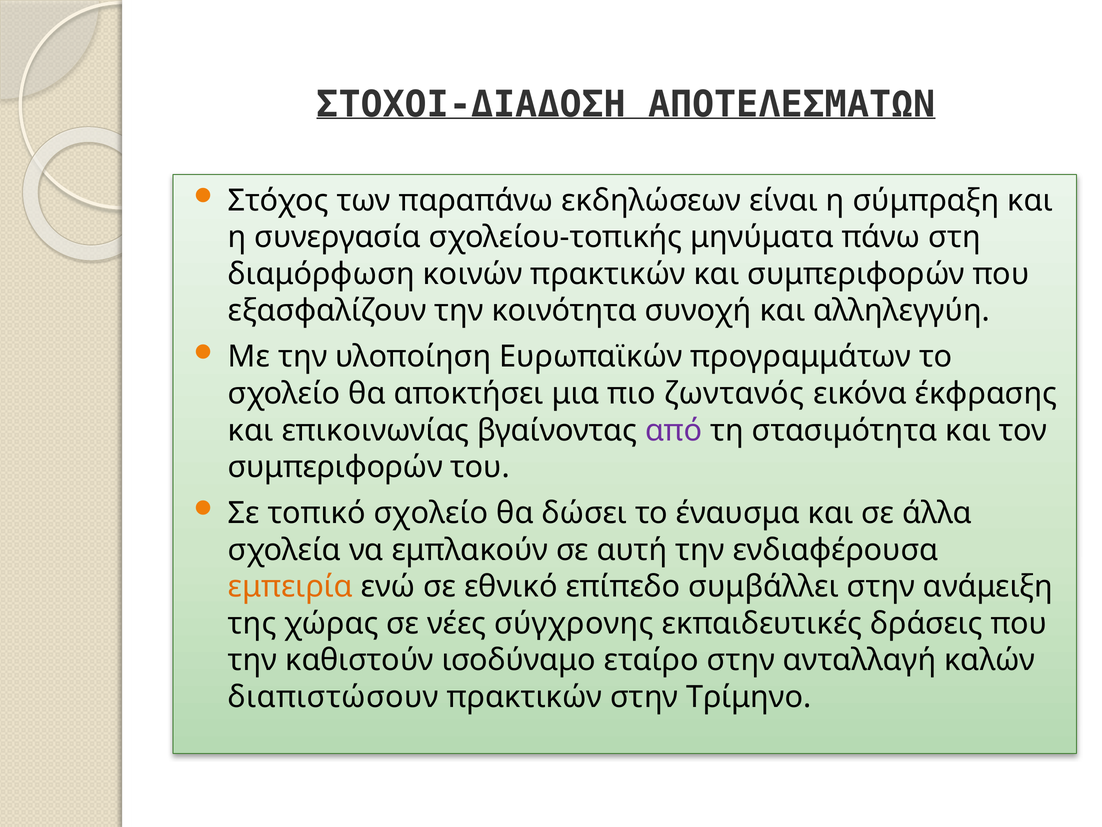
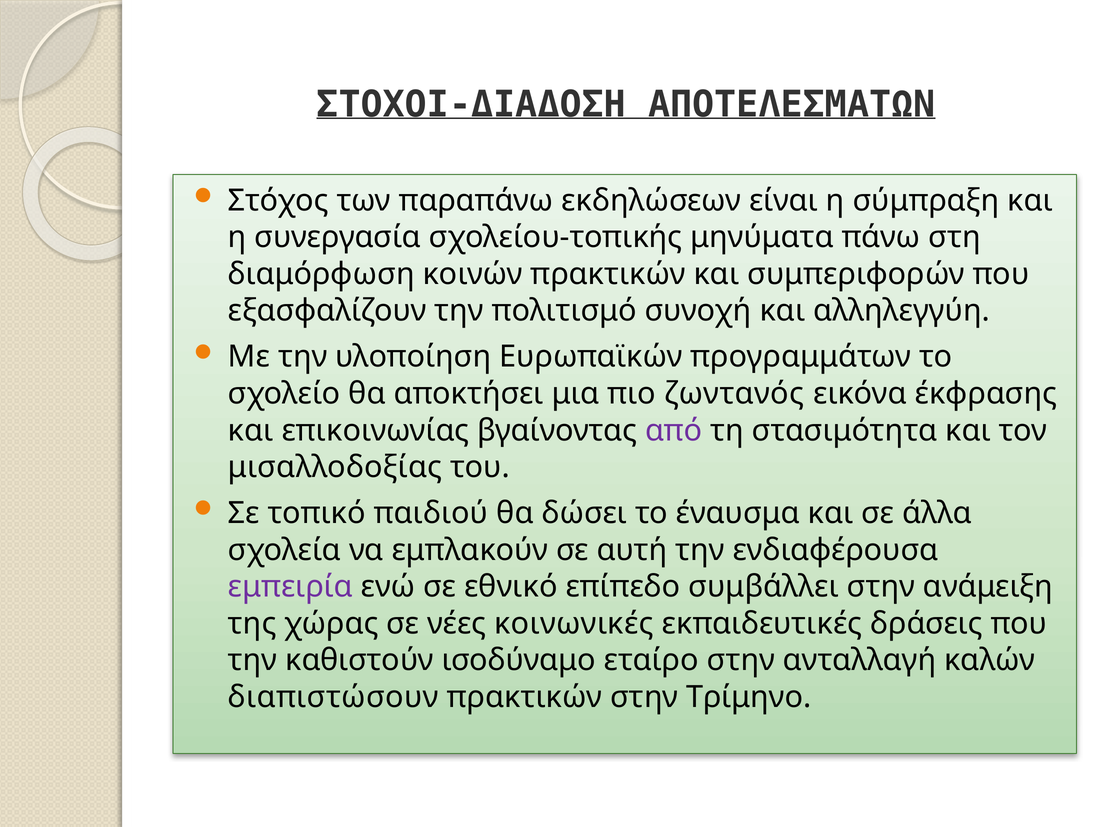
κοινότητα: κοινότητα -> πολιτισμό
συμπεριφορών at (335, 467): συμπεριφορών -> μισαλλοδοξίας
τοπικό σχολείο: σχολείο -> παιδιού
εμπειρία colour: orange -> purple
σύγχρονης: σύγχρονης -> κοινωνικές
